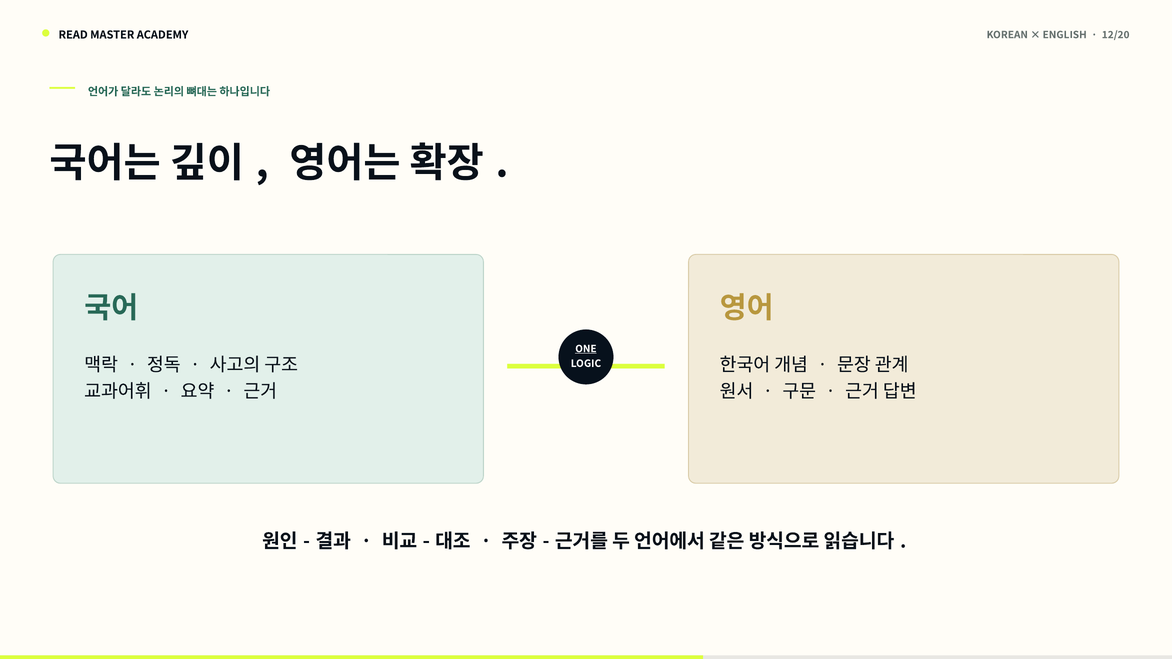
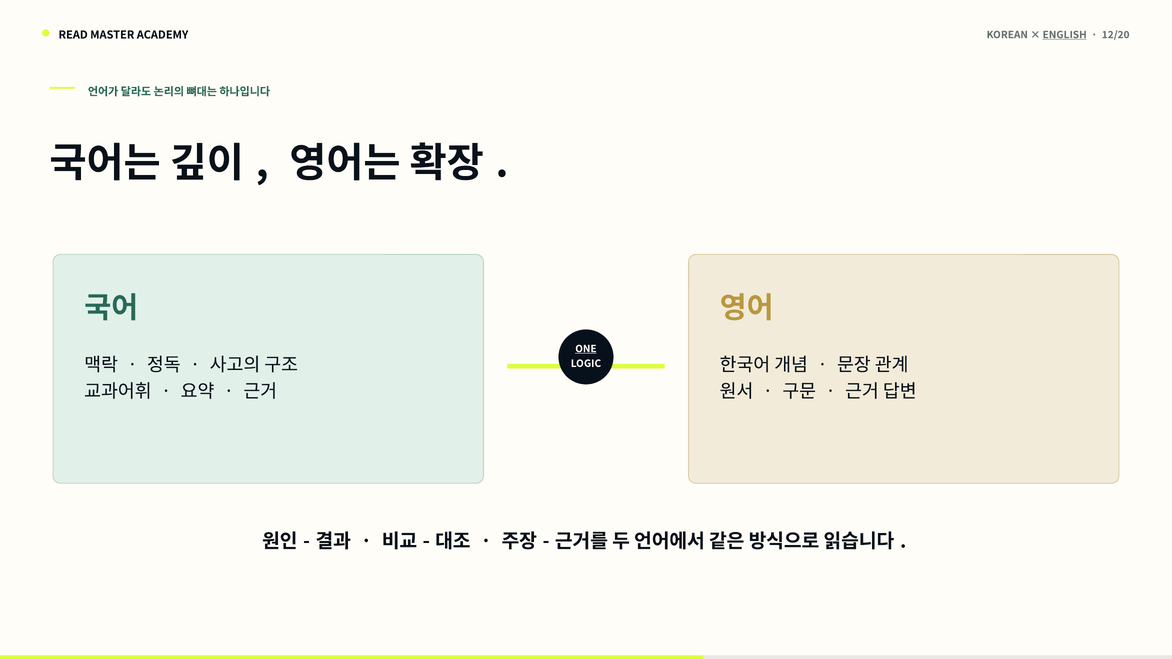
ENGLISH underline: none -> present
